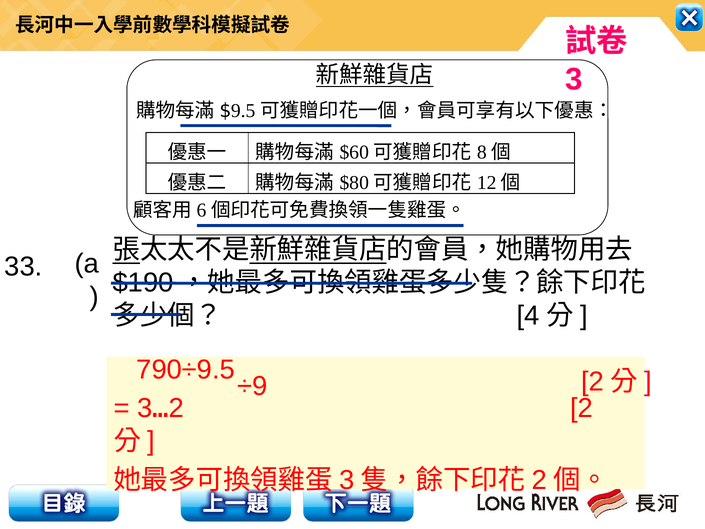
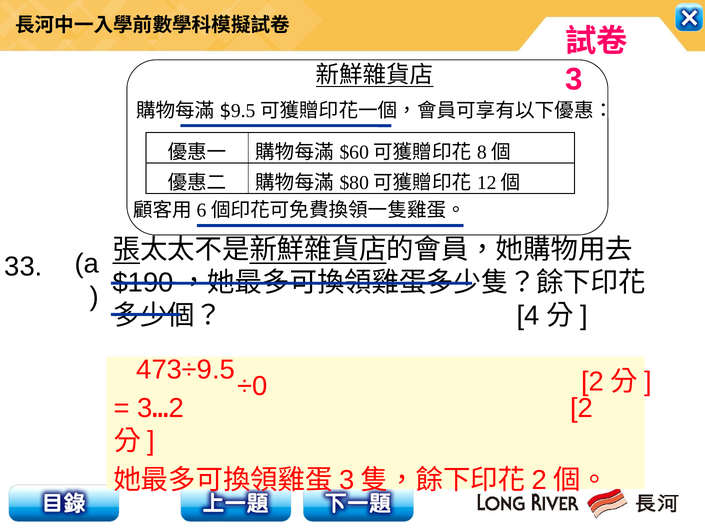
790÷9.5: 790÷9.5 -> 473÷9.5
÷9: ÷9 -> ÷0
